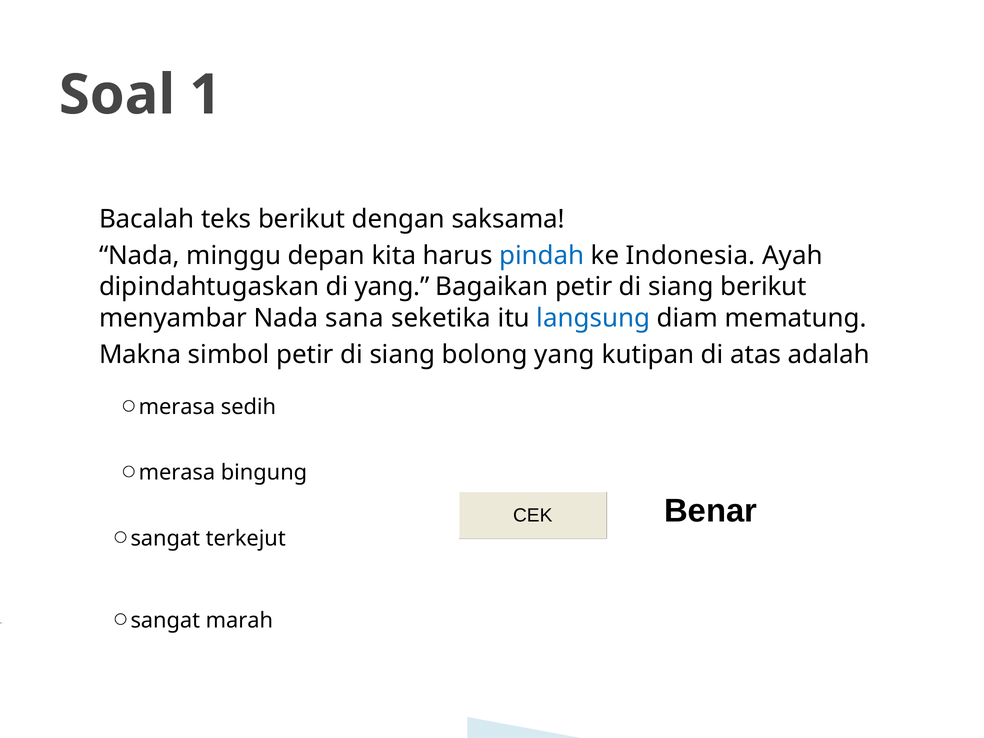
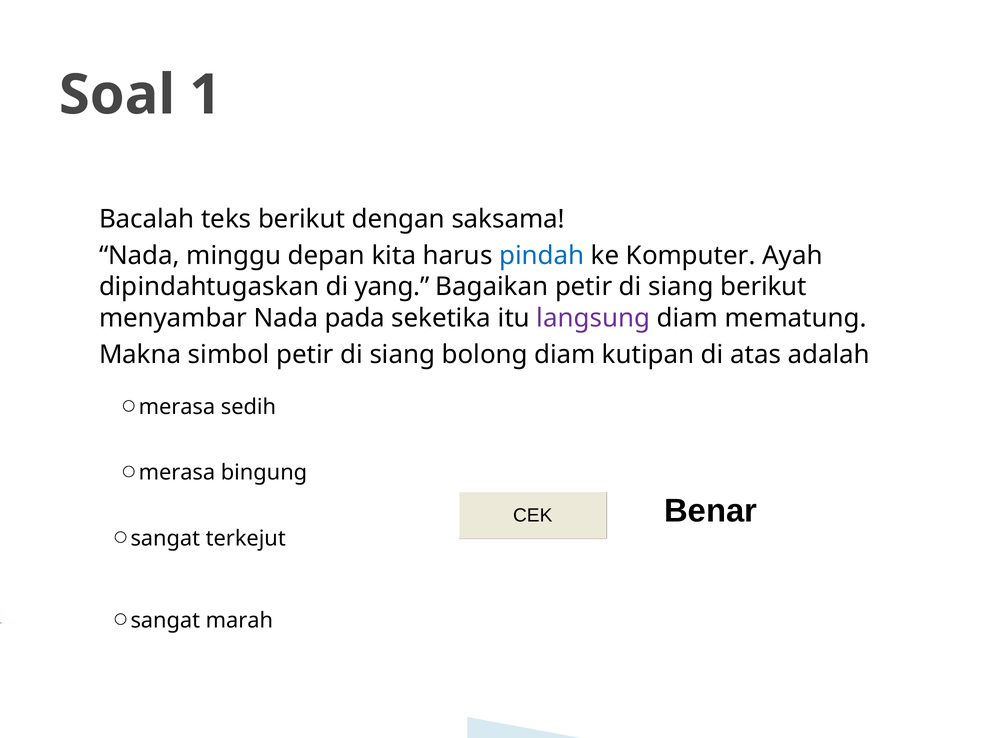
Indonesia: Indonesia -> Komputer
sana: sana -> pada
langsung colour: blue -> purple
bolong yang: yang -> diam
